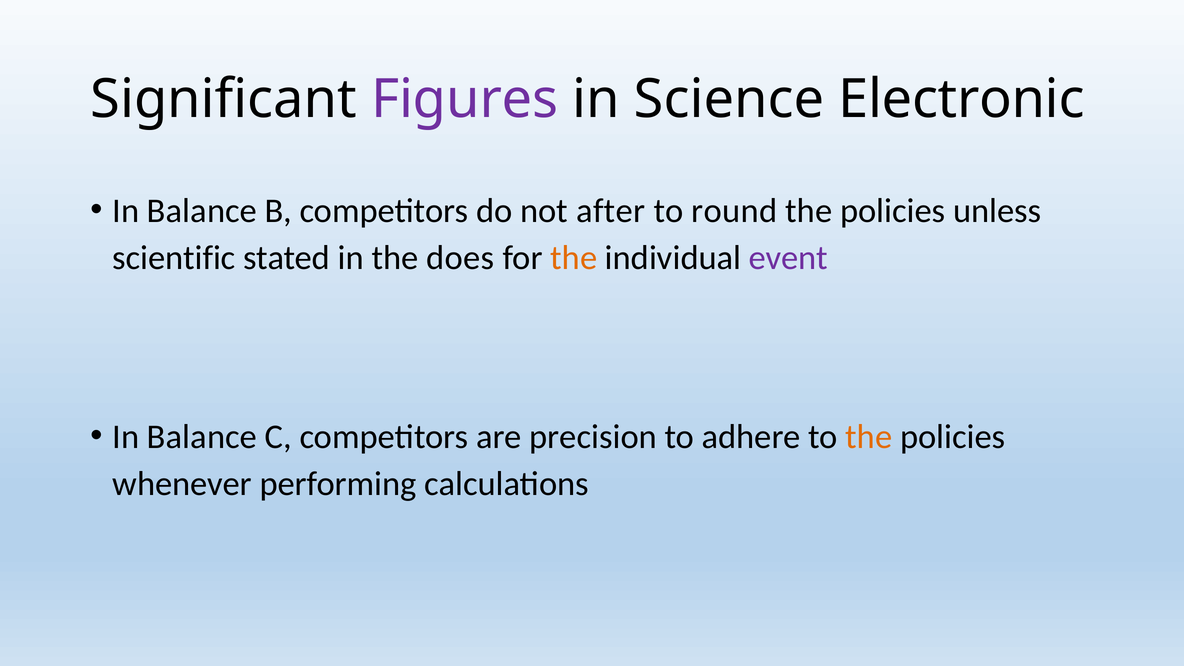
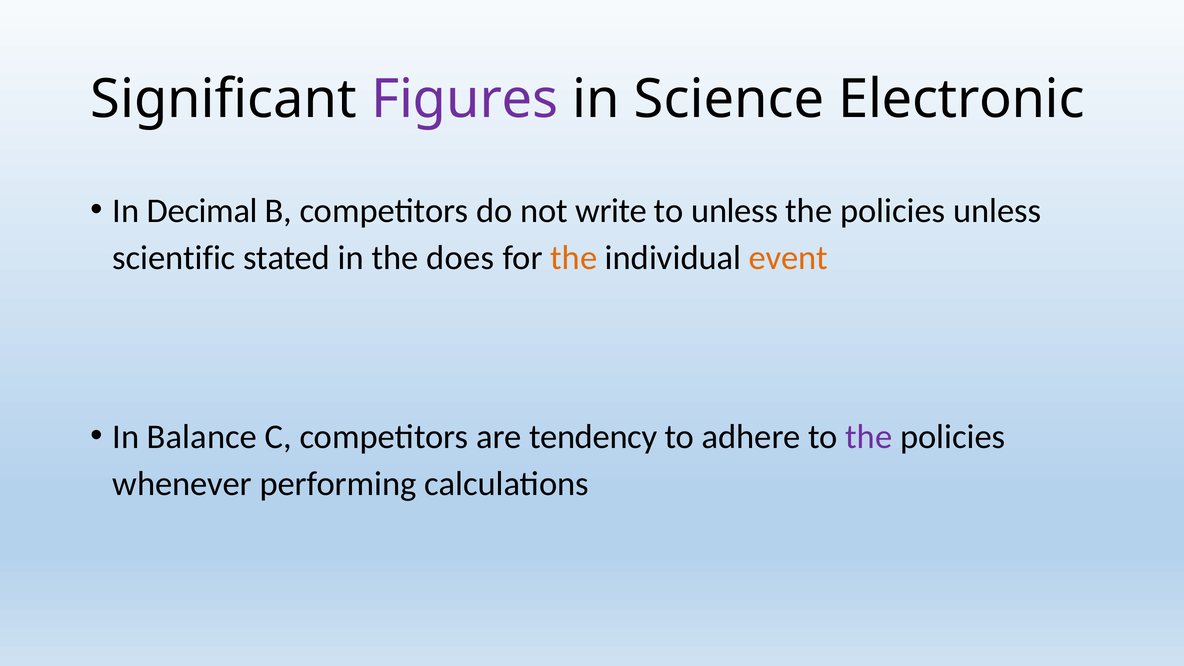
Balance at (202, 211): Balance -> Decimal
after: after -> write
to round: round -> unless
event colour: purple -> orange
precision: precision -> tendency
the at (869, 437) colour: orange -> purple
